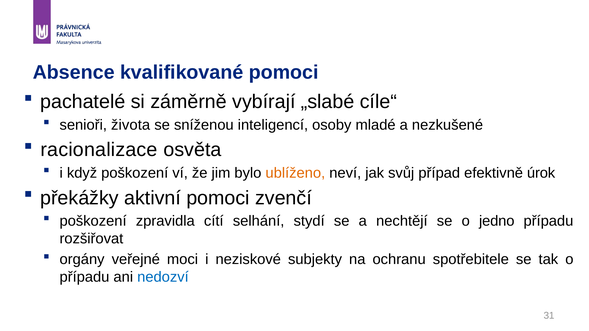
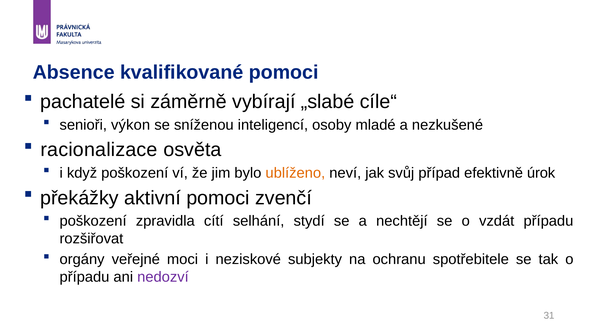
života: života -> výkon
jedno: jedno -> vzdát
nedozví colour: blue -> purple
